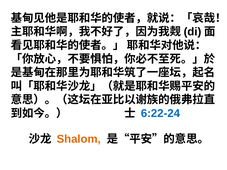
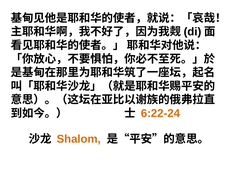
6:22-24 colour: blue -> orange
